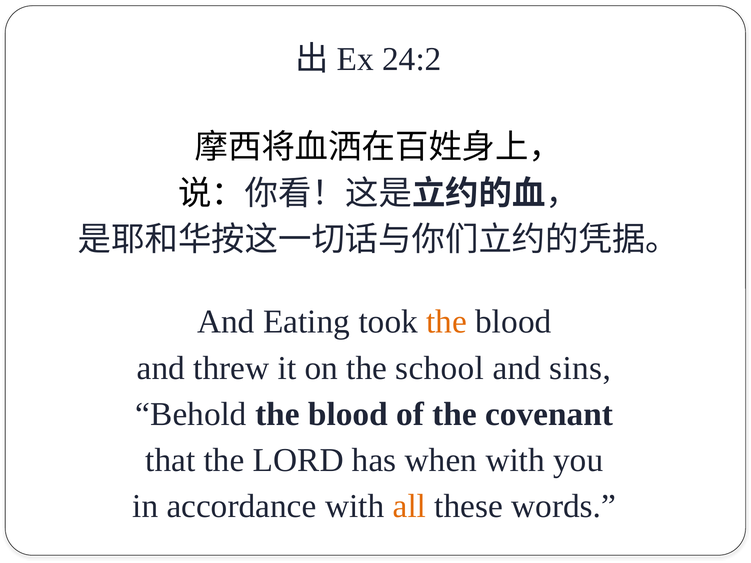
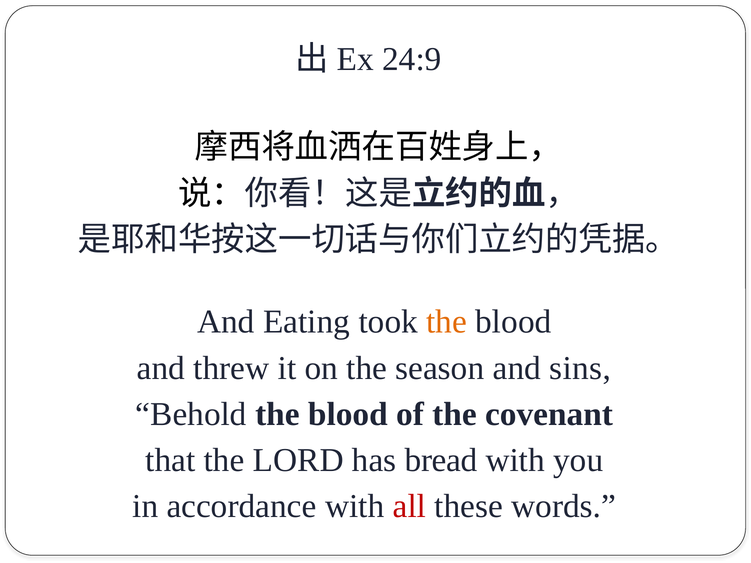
24:2: 24:2 -> 24:9
school: school -> season
when: when -> bread
all colour: orange -> red
